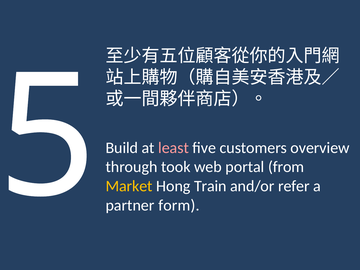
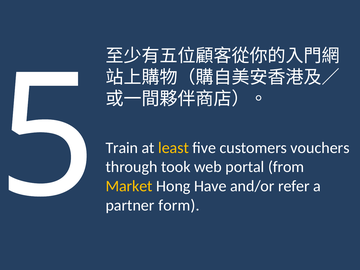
Build: Build -> Train
least colour: pink -> yellow
overview: overview -> vouchers
Train: Train -> Have
